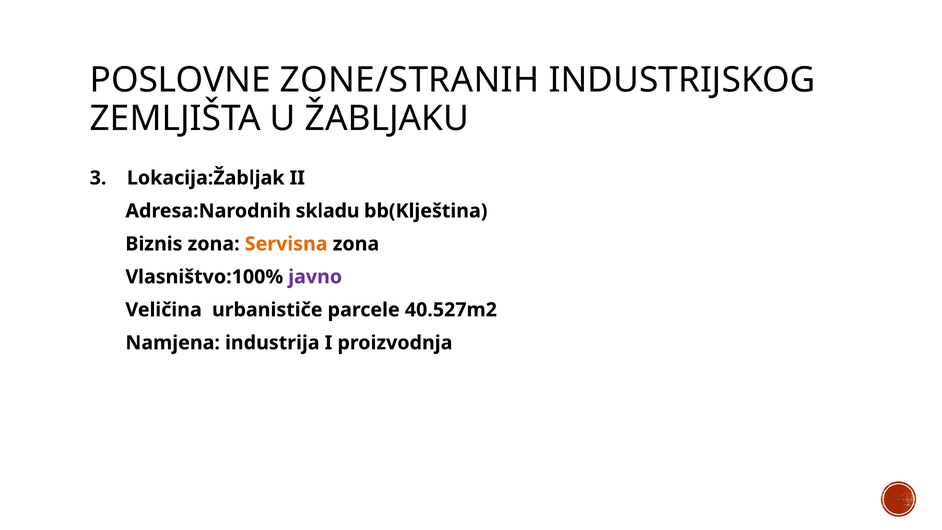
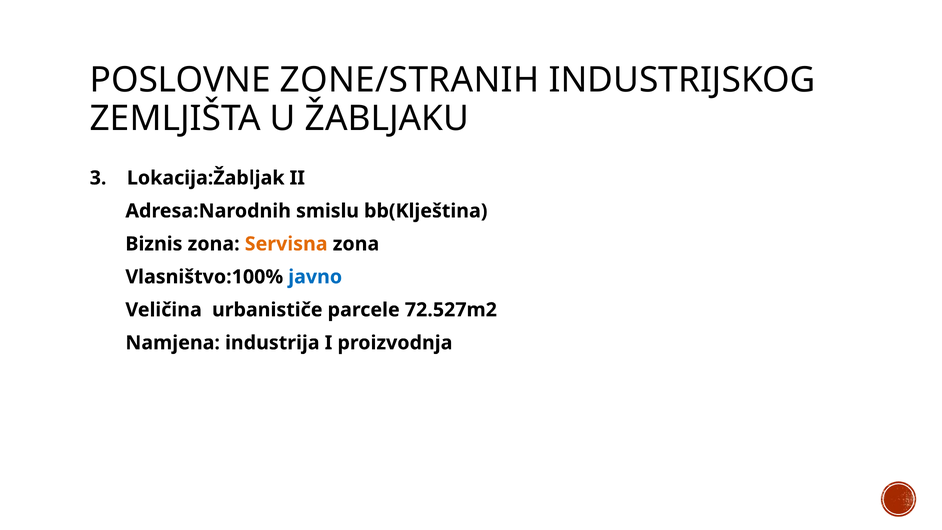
skladu: skladu -> smislu
javno colour: purple -> blue
40.527m2: 40.527m2 -> 72.527m2
